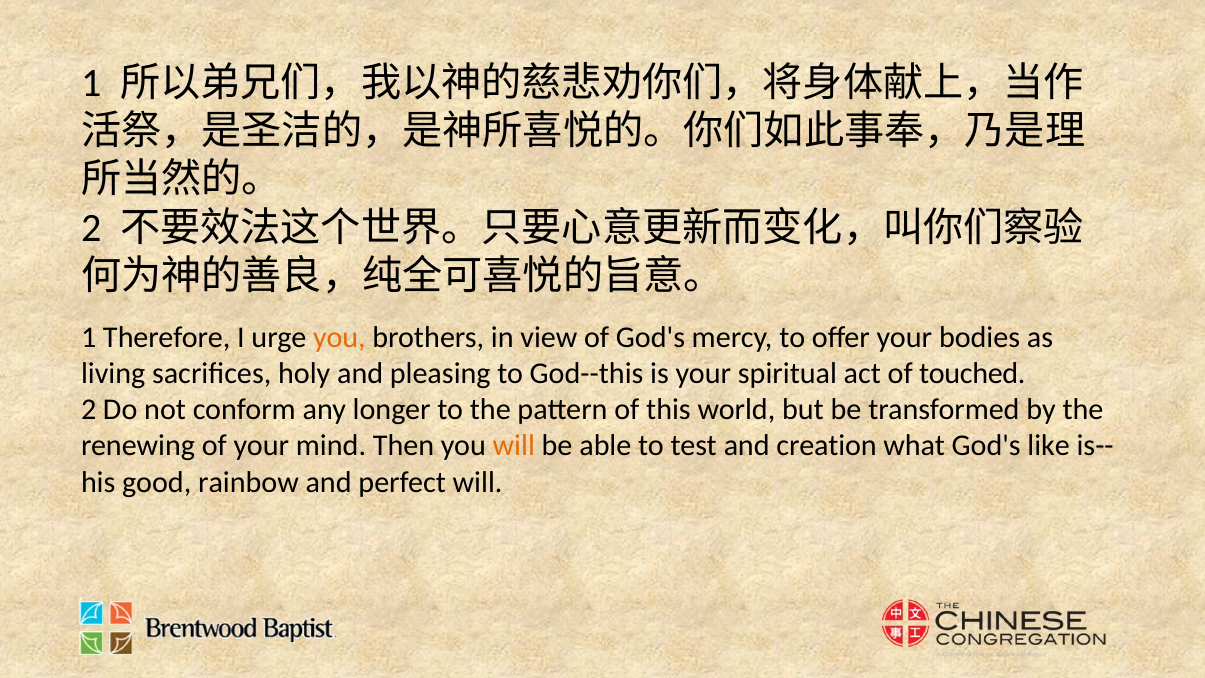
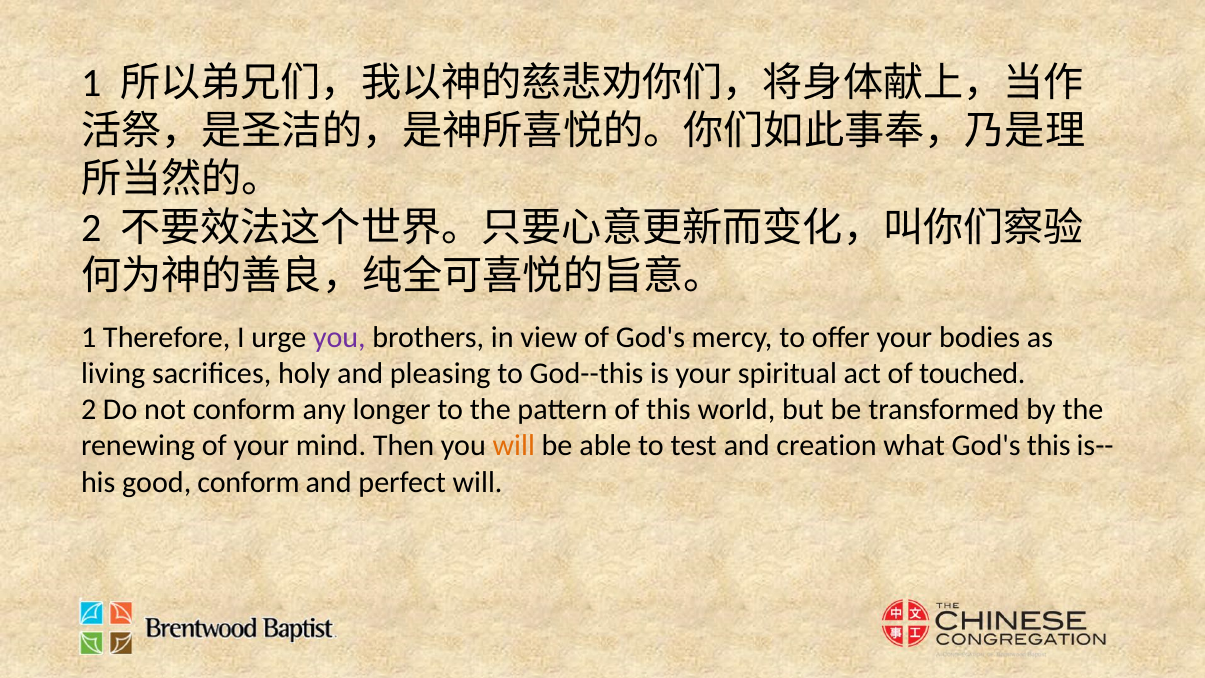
you at (339, 337) colour: orange -> purple
God's like: like -> this
good rainbow: rainbow -> conform
